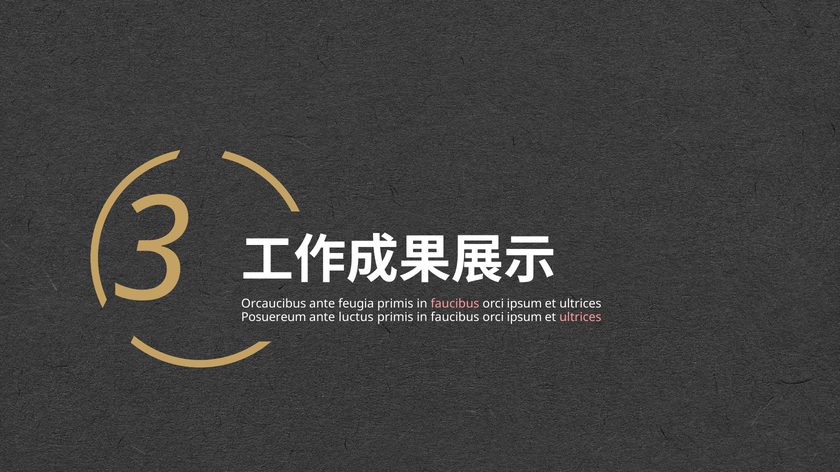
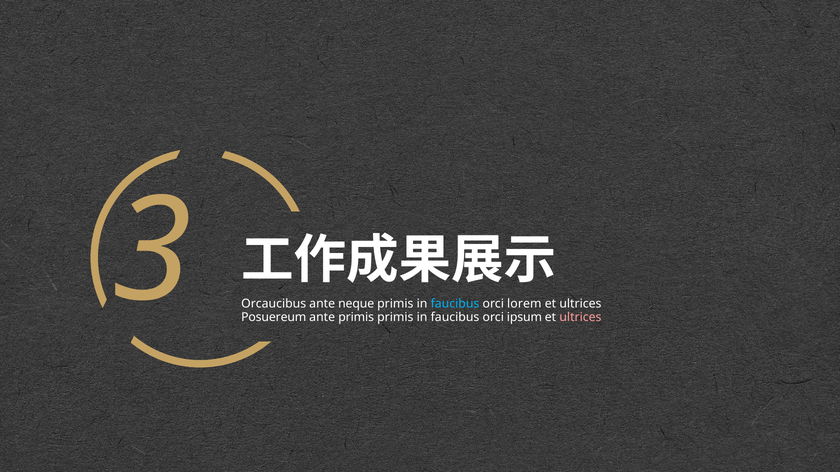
feugia: feugia -> neque
faucibus at (455, 304) colour: pink -> light blue
ipsum at (524, 304): ipsum -> lorem
ante luctus: luctus -> primis
